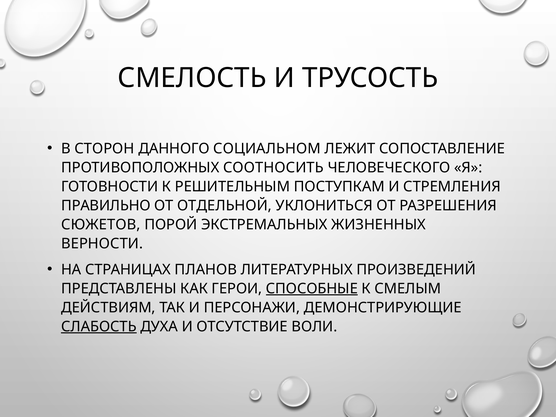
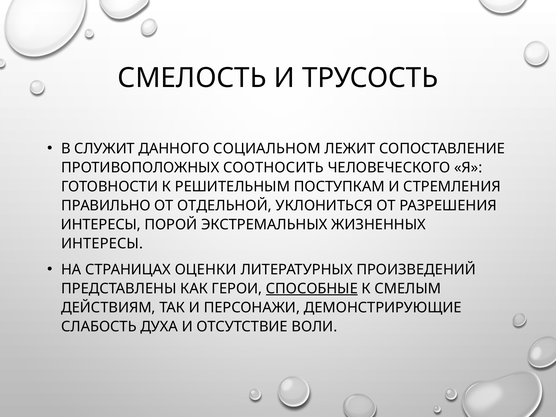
СТОРОН: СТОРОН -> СЛУЖИТ
СЮЖЕТОВ at (101, 225): СЮЖЕТОВ -> ИНТЕРЕСЫ
ВЕРНОСТИ at (102, 244): ВЕРНОСТИ -> ИНТЕРЕСЫ
ПЛАНОВ: ПЛАНОВ -> ОЦЕНКИ
СЛАБОСТЬ underline: present -> none
